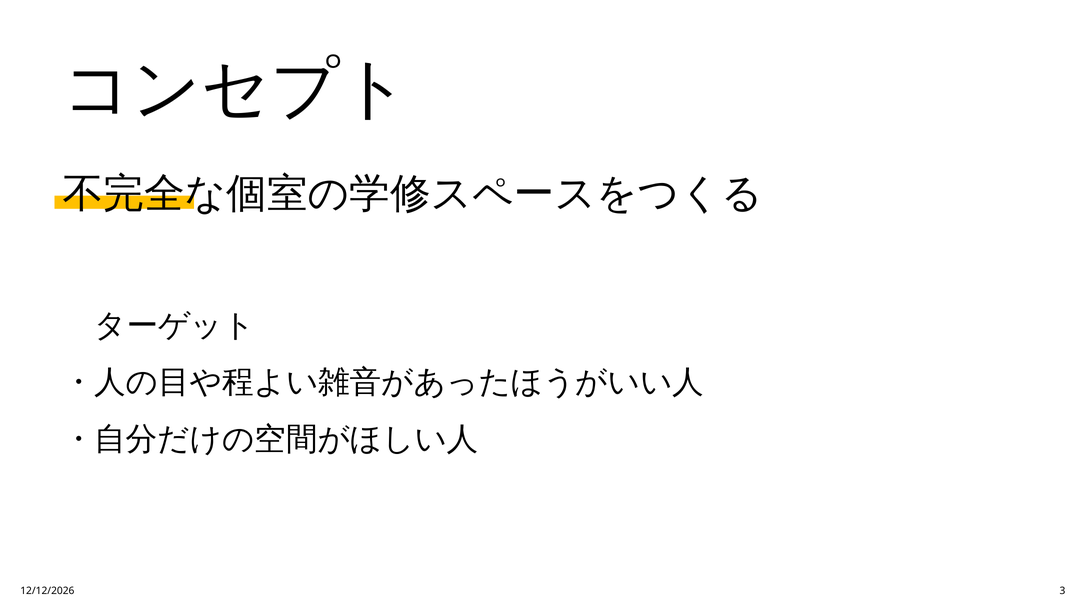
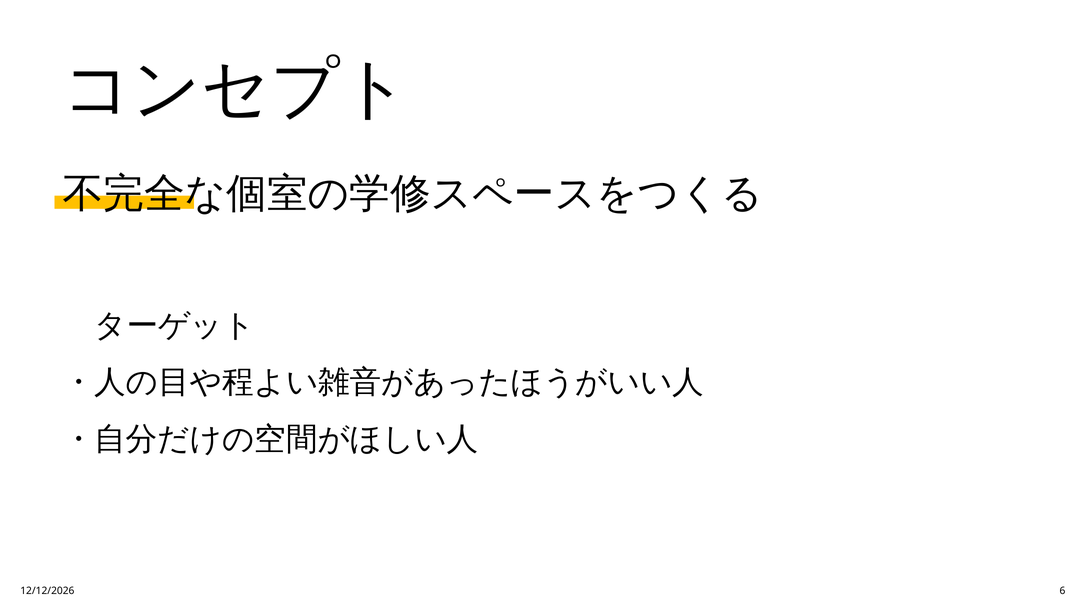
3: 3 -> 6
